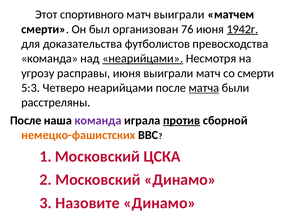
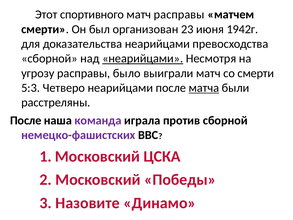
матч выиграли: выиграли -> расправы
76: 76 -> 23
1942г underline: present -> none
доказательства футболистов: футболистов -> неарийцами
команда at (49, 58): команда -> сборной
расправы июня: июня -> было
против underline: present -> none
немецко-фашистских colour: orange -> purple
Московский Динамо: Динамо -> Победы
